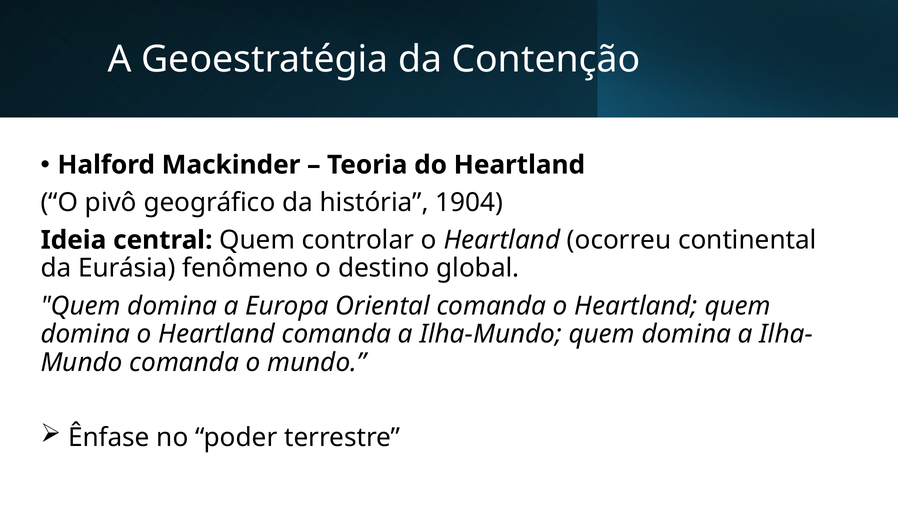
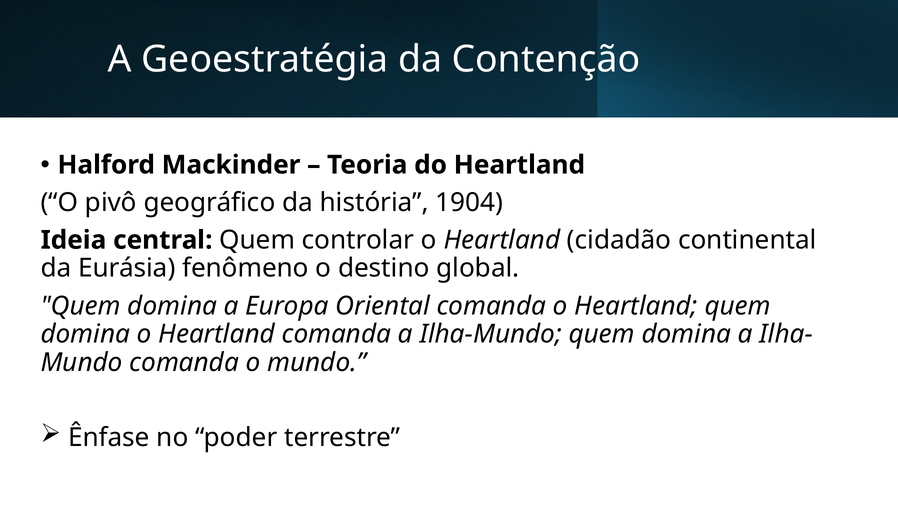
ocorreu: ocorreu -> cidadão
